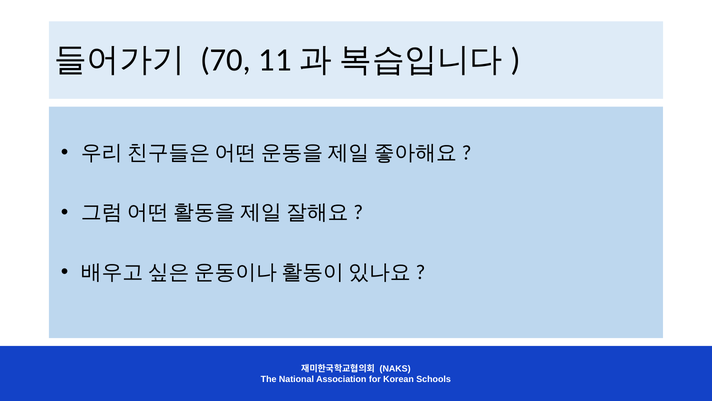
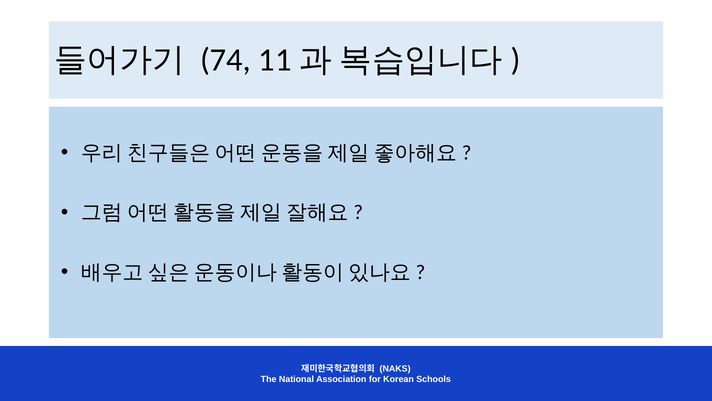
70: 70 -> 74
